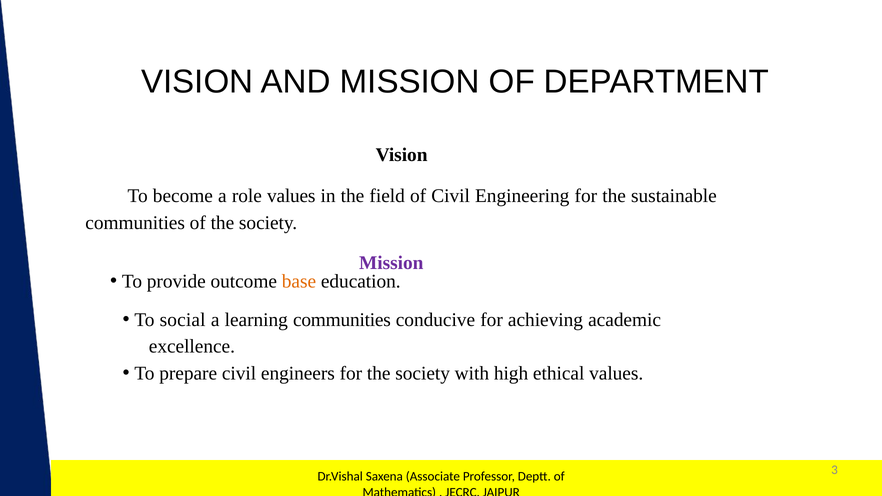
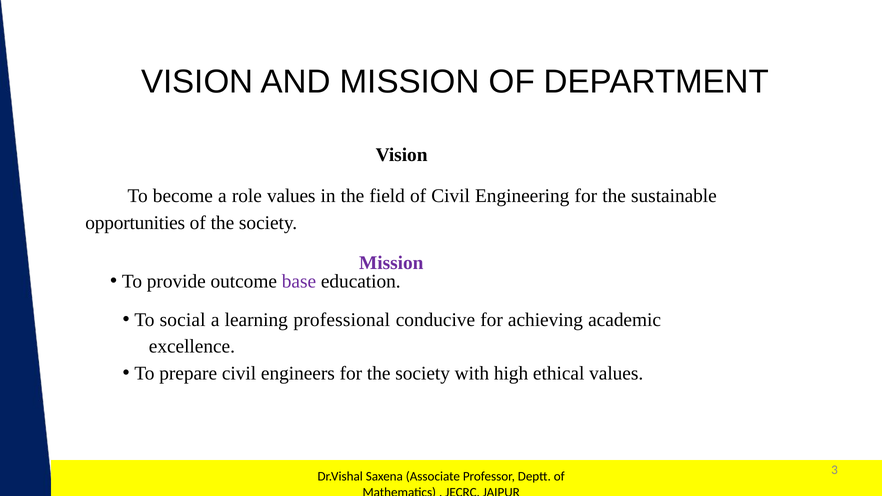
communities at (135, 223): communities -> opportunities
base colour: orange -> purple
learning communities: communities -> professional
